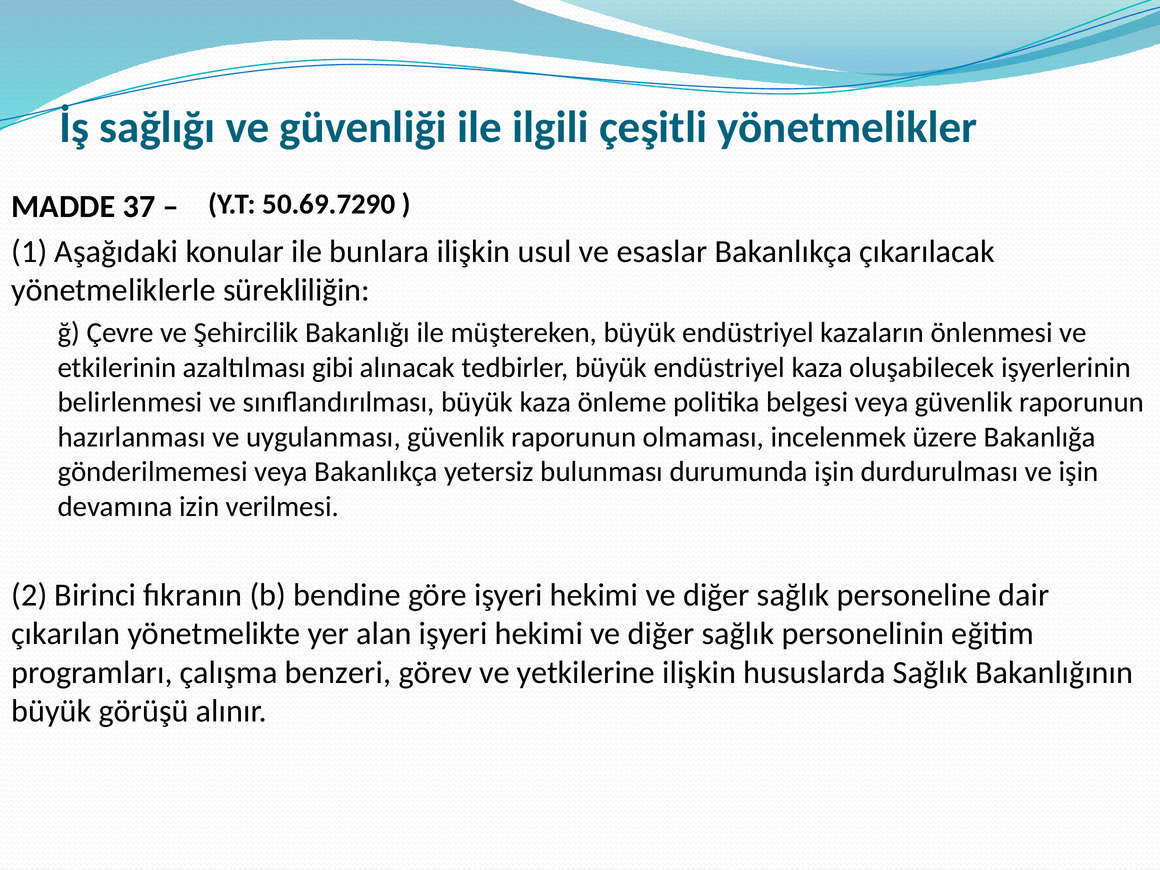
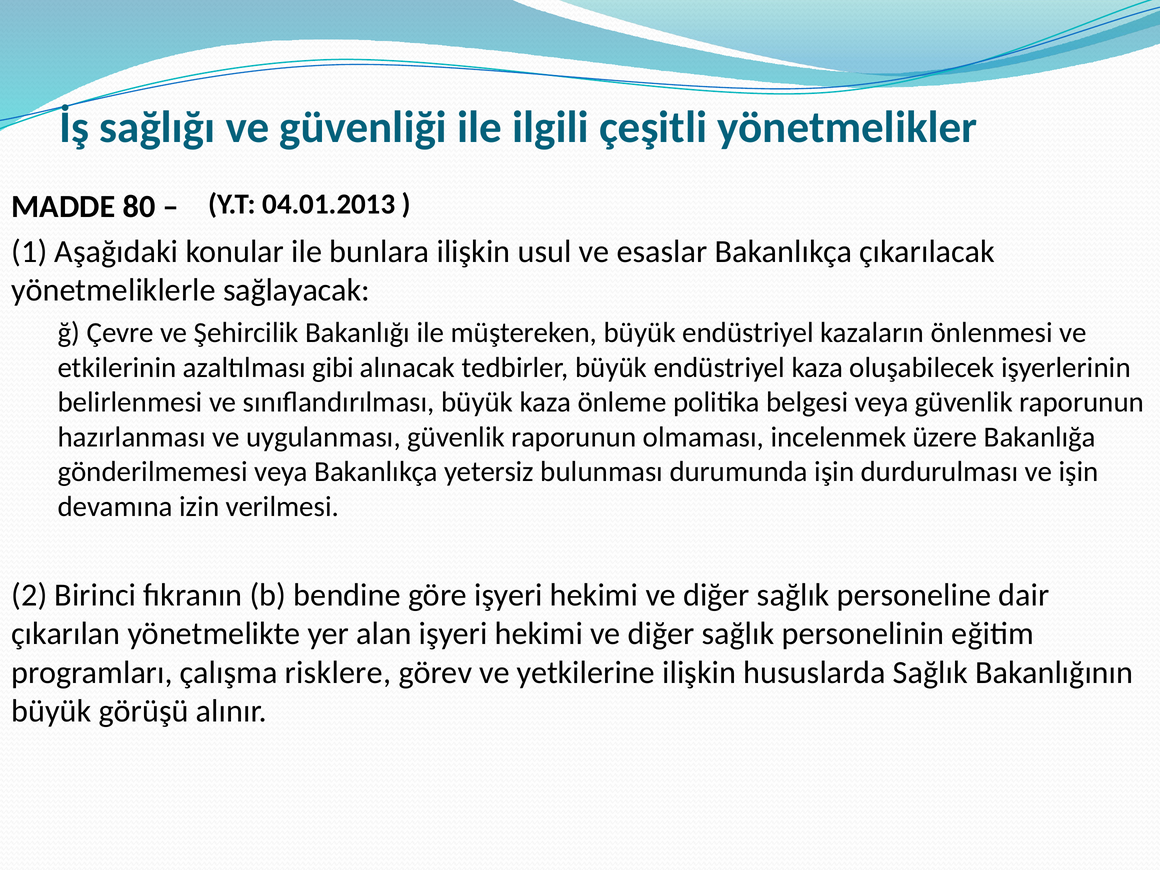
50.69.7290: 50.69.7290 -> 04.01.2013
37: 37 -> 80
sürekliliğin: sürekliliğin -> sağlayacak
benzeri: benzeri -> risklere
